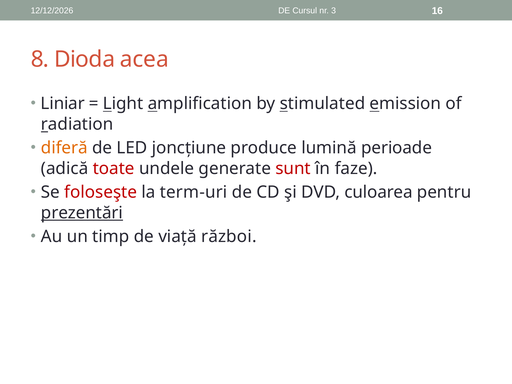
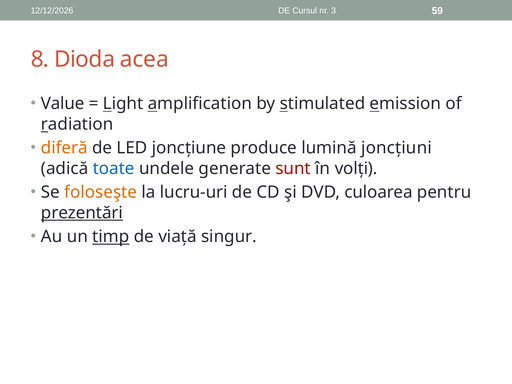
16: 16 -> 59
Liniar: Liniar -> Value
perioade: perioade -> joncțiuni
toate colour: red -> blue
faze: faze -> volți
foloseşte colour: red -> orange
term-uri: term-uri -> lucru-uri
timp underline: none -> present
război: război -> singur
